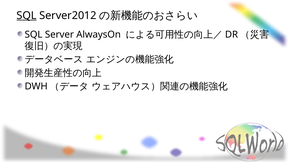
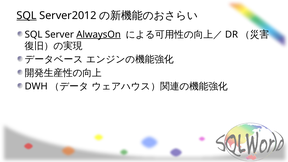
AlwaysOn underline: none -> present
